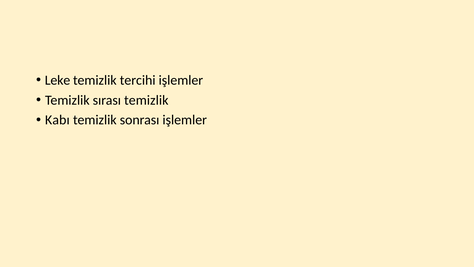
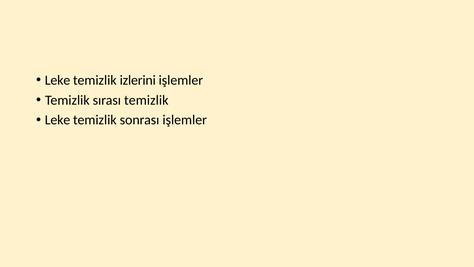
tercihi: tercihi -> izlerini
Kabı at (57, 120): Kabı -> Leke
